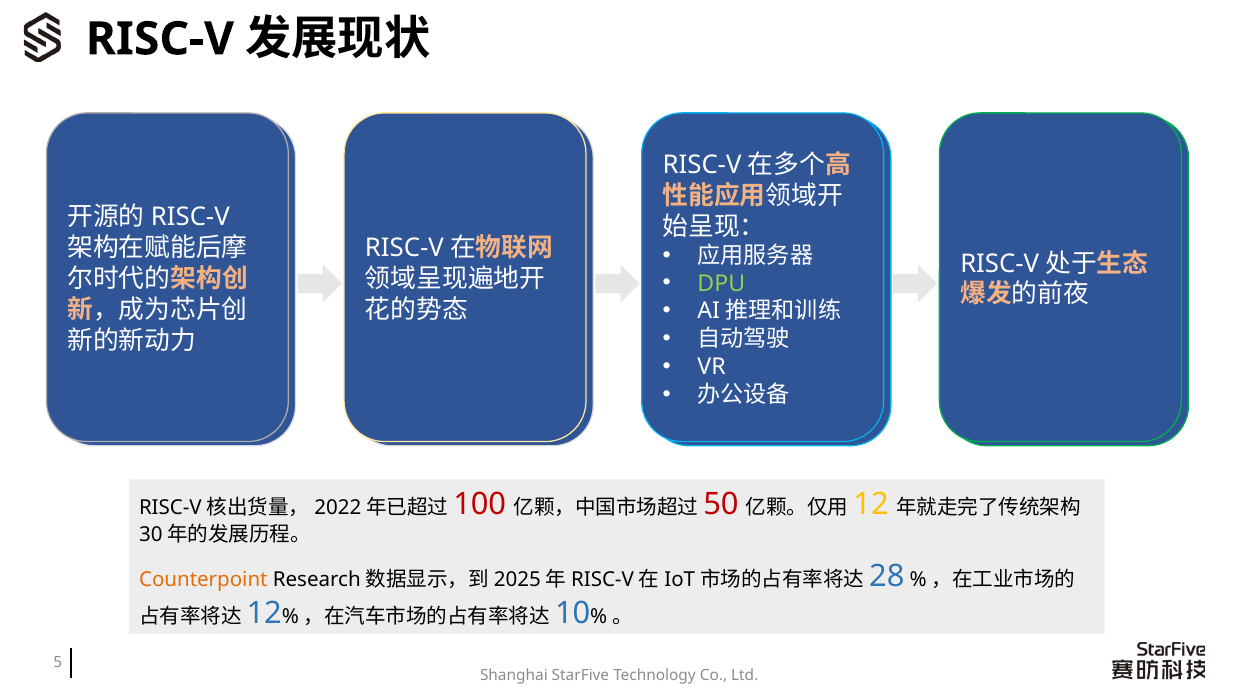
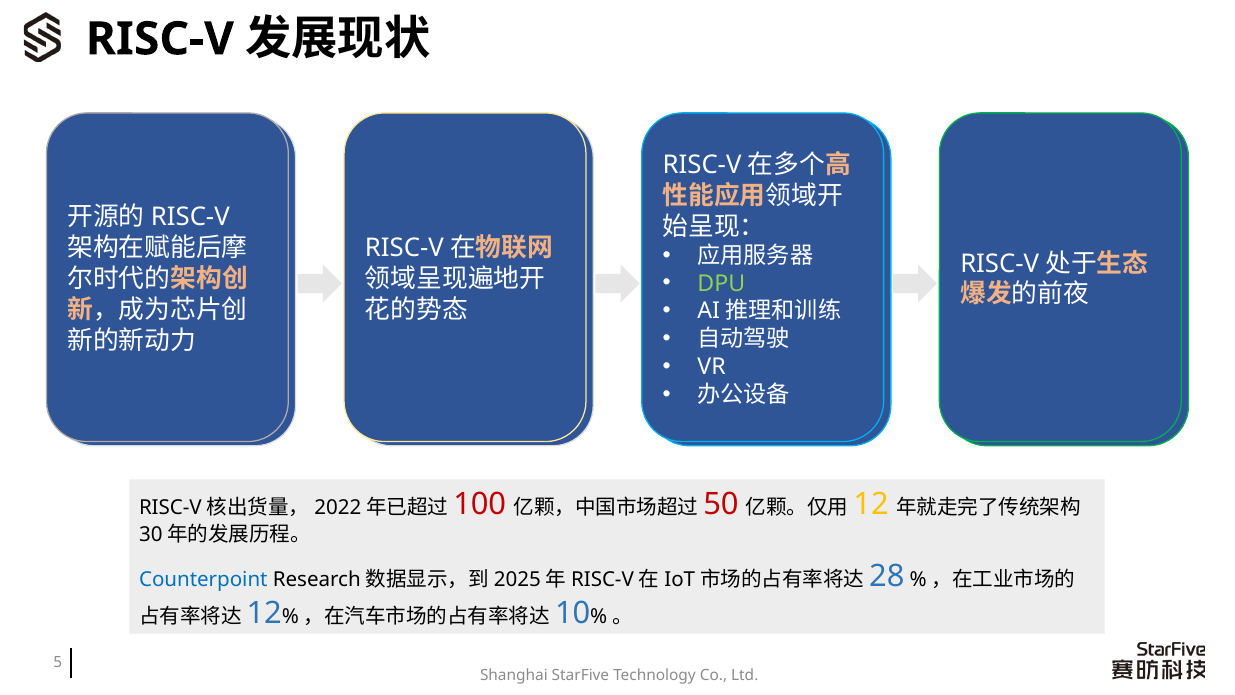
Counterpoint colour: orange -> blue
